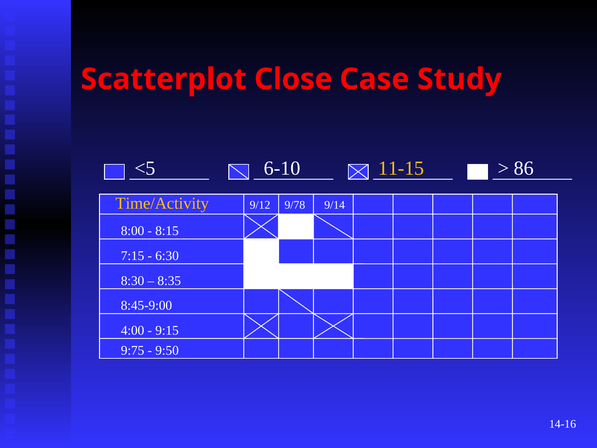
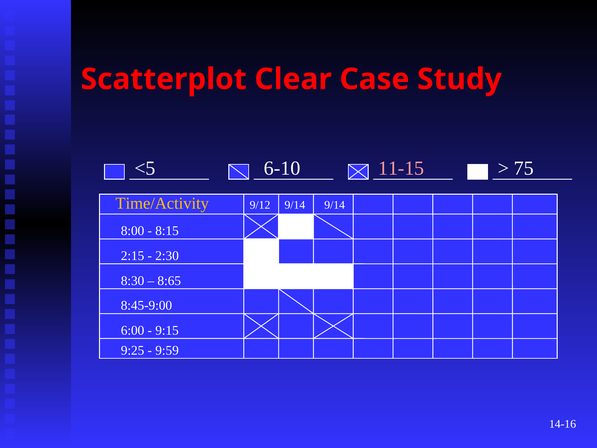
Close: Close -> Clear
11-15 colour: yellow -> pink
86: 86 -> 75
9/12 9/78: 9/78 -> 9/14
7:15: 7:15 -> 2:15
6:30: 6:30 -> 2:30
8:35: 8:35 -> 8:65
4:00: 4:00 -> 6:00
9:75: 9:75 -> 9:25
9:50: 9:50 -> 9:59
